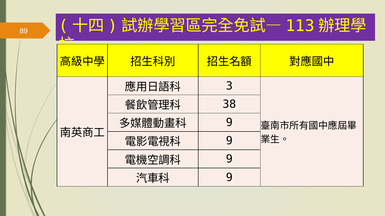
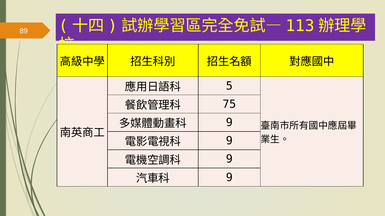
3: 3 -> 5
38: 38 -> 75
